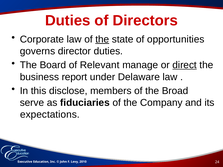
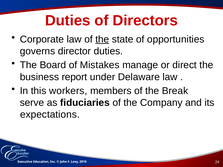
Relevant: Relevant -> Mistakes
direct underline: present -> none
disclose: disclose -> workers
Broad: Broad -> Break
